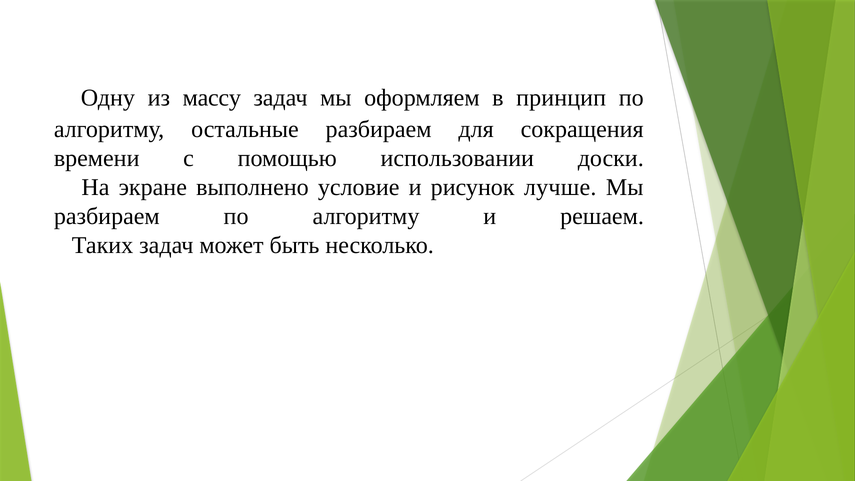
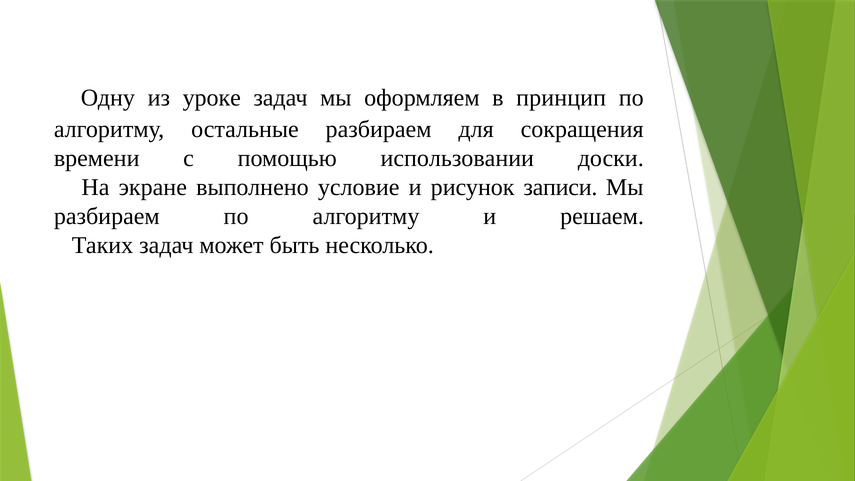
массу: массу -> уроке
лучше: лучше -> записи
